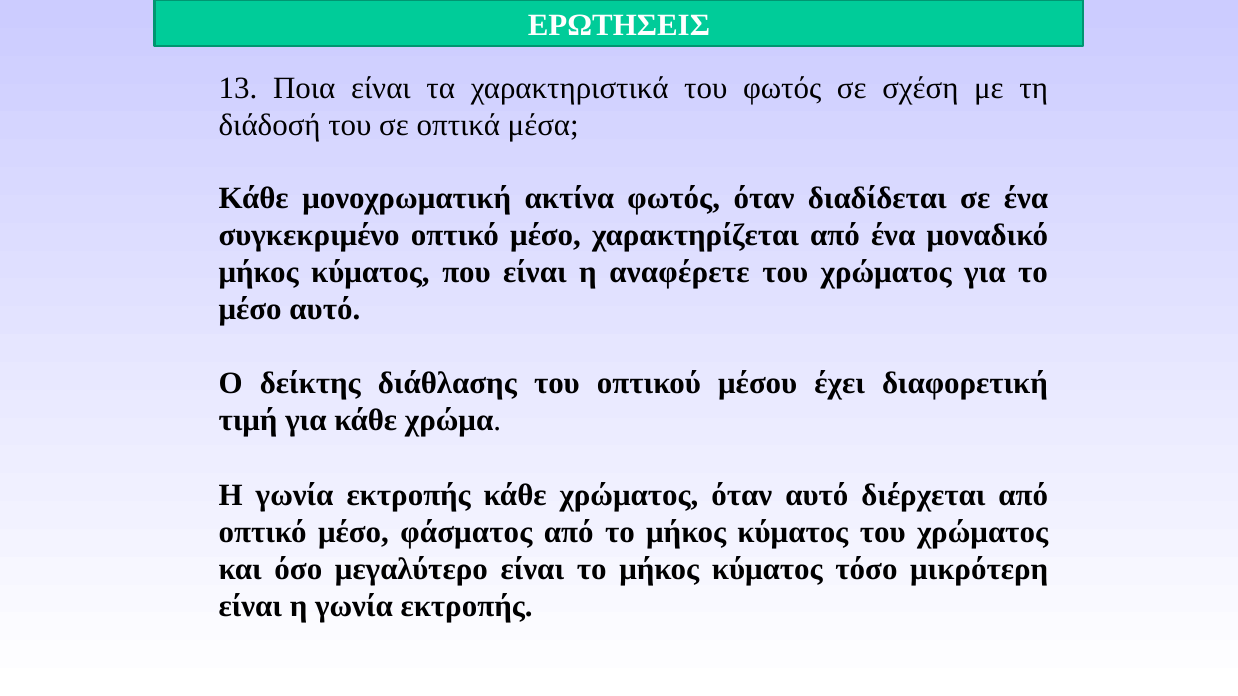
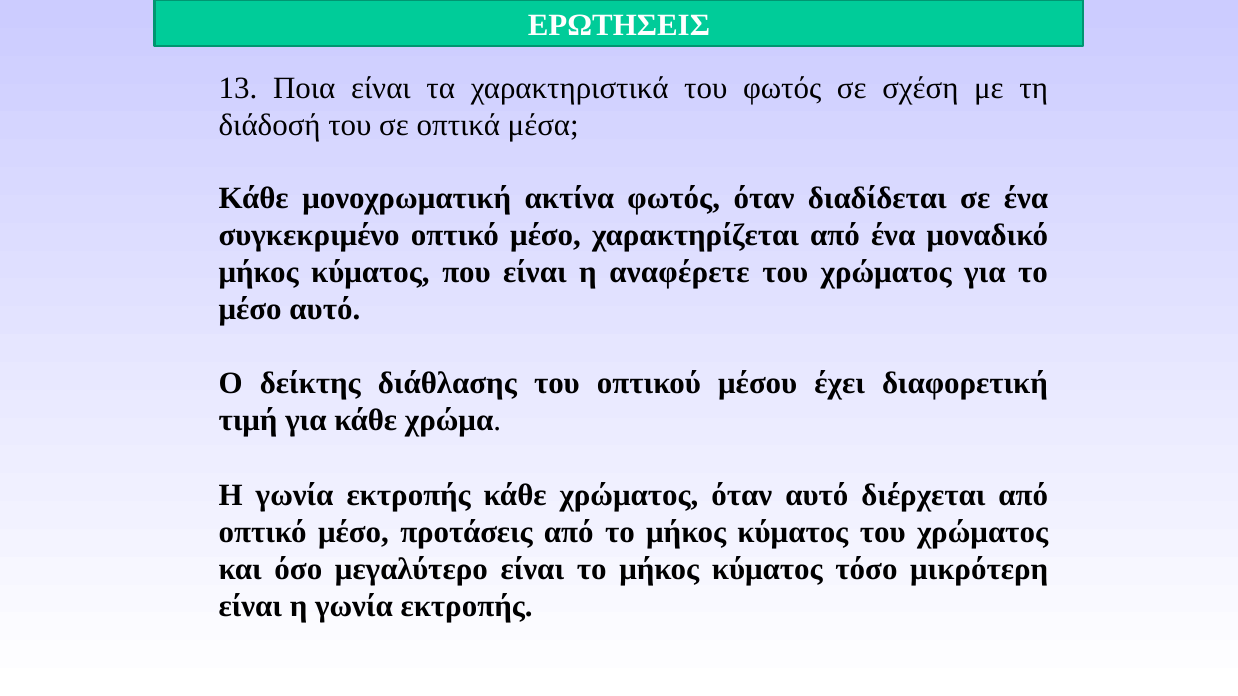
φάσματος: φάσματος -> προτάσεις
